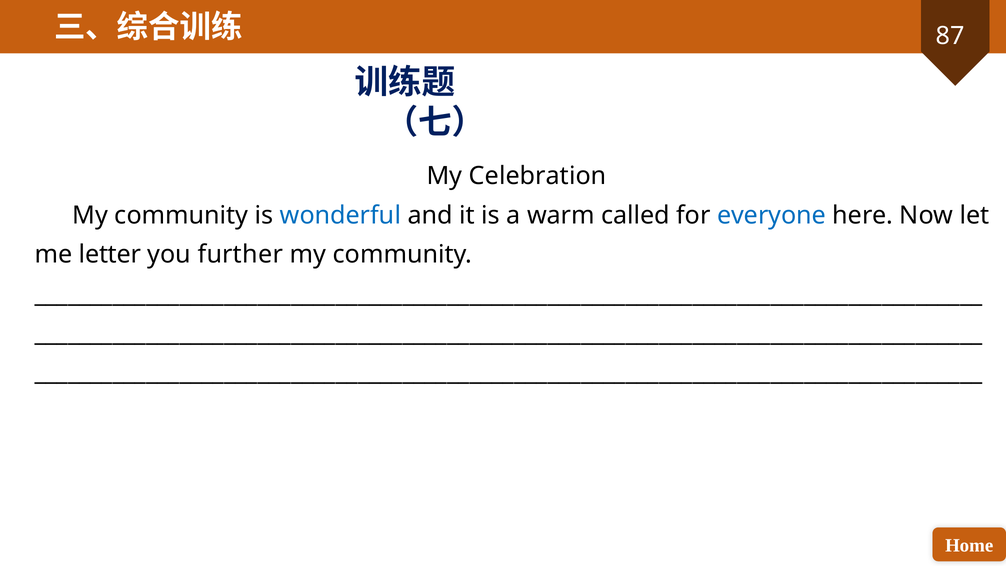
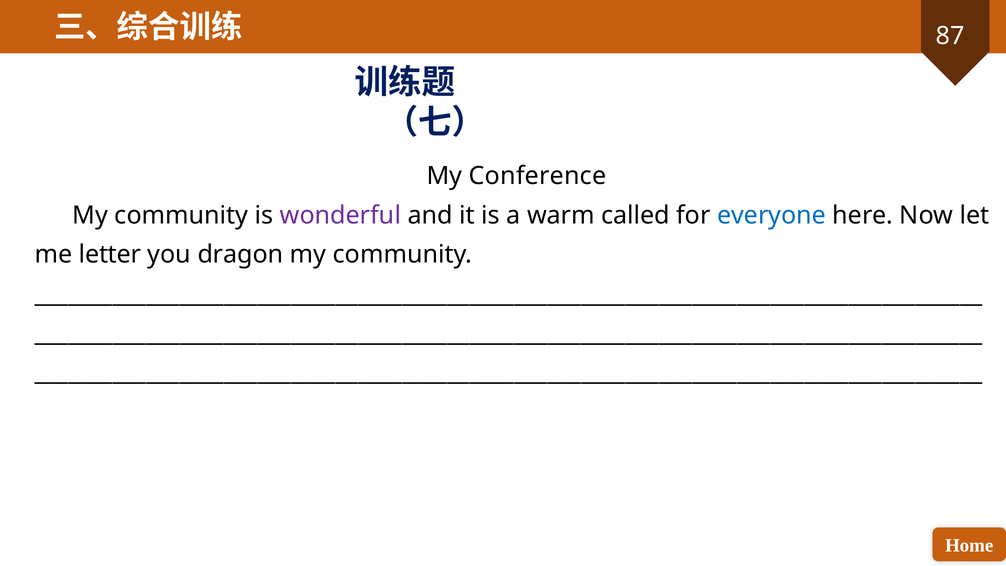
Celebration: Celebration -> Conference
wonderful colour: blue -> purple
further: further -> dragon
